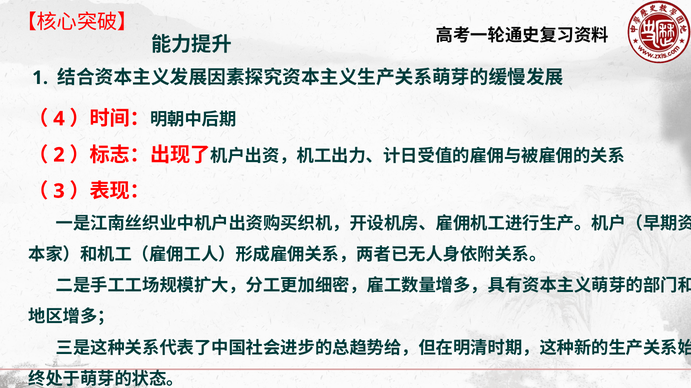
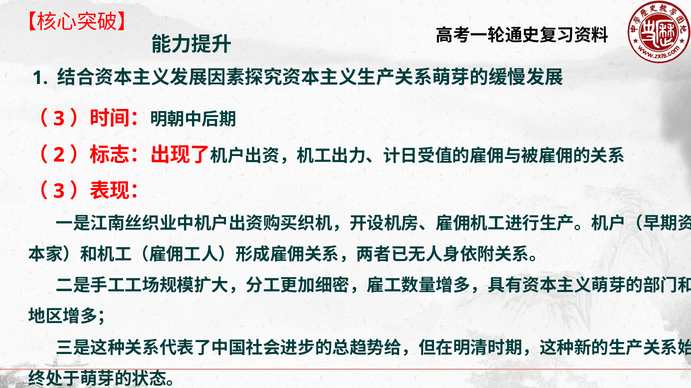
4 at (59, 119): 4 -> 3
